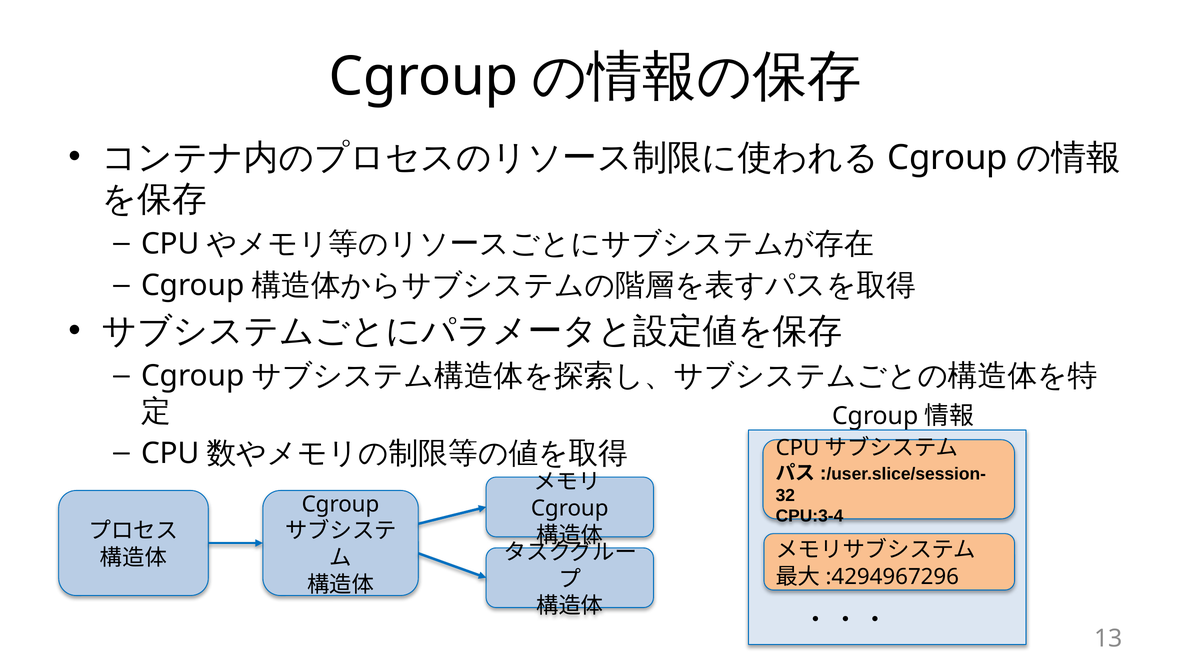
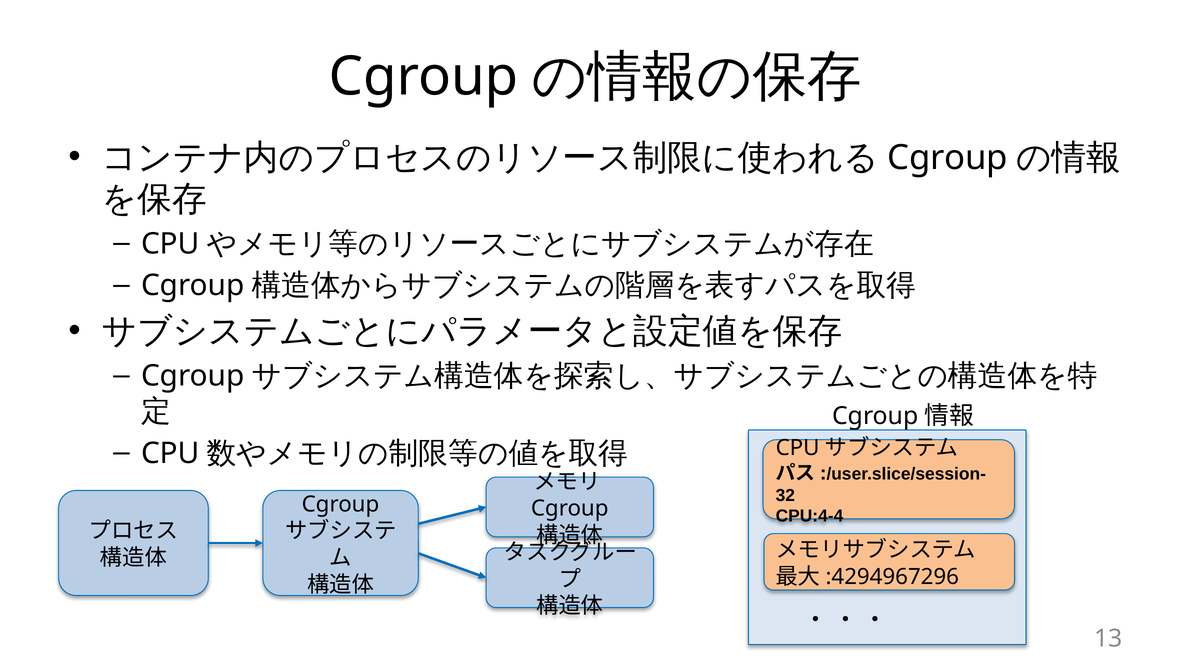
CPU:3-4: CPU:3-4 -> CPU:4-4
